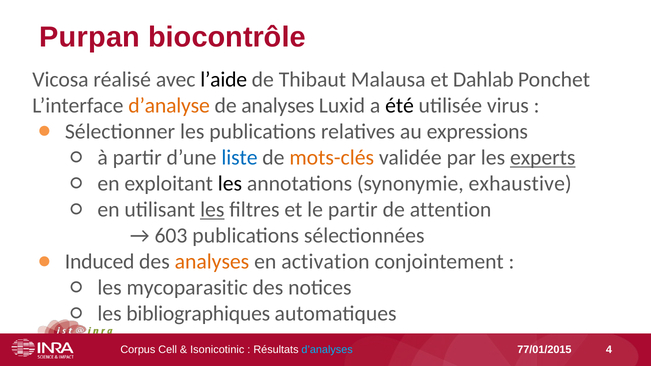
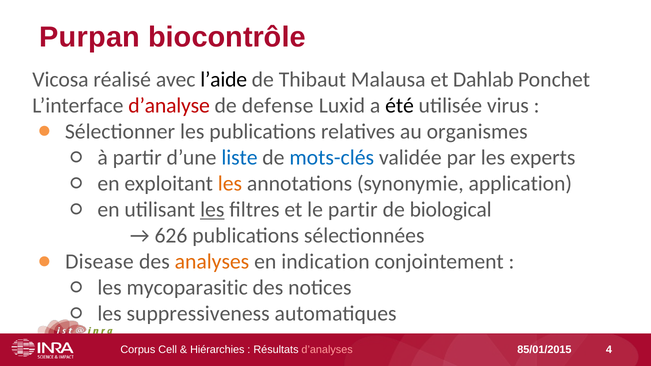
d’analyse colour: orange -> red
de analyses: analyses -> defense
expressions: expressions -> organismes
mots-clés colour: orange -> blue
experts underline: present -> none
les at (230, 184) colour: black -> orange
exhaustive: exhaustive -> application
attention: attention -> biological
603: 603 -> 626
Induced: Induced -> Disease
activation: activation -> indication
bibliographiques: bibliographiques -> suppressiveness
Isonicotinic: Isonicotinic -> Hiérarchies
d’analyses colour: light blue -> pink
77/01/2015: 77/01/2015 -> 85/01/2015
